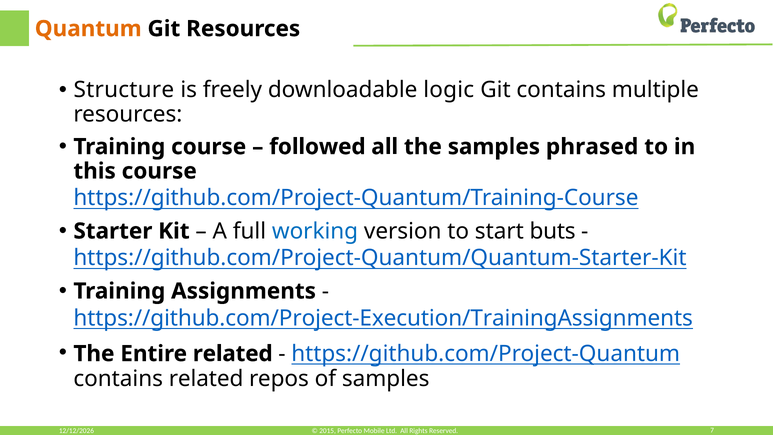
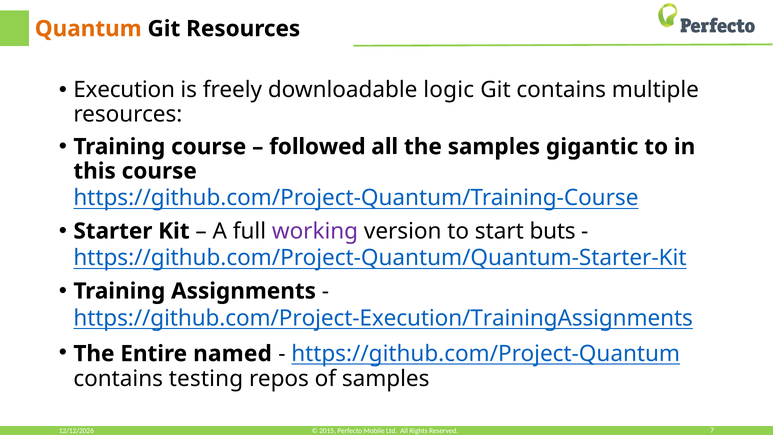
Structure: Structure -> Execution
phrased: phrased -> gigantic
working colour: blue -> purple
Entire related: related -> named
contains related: related -> testing
